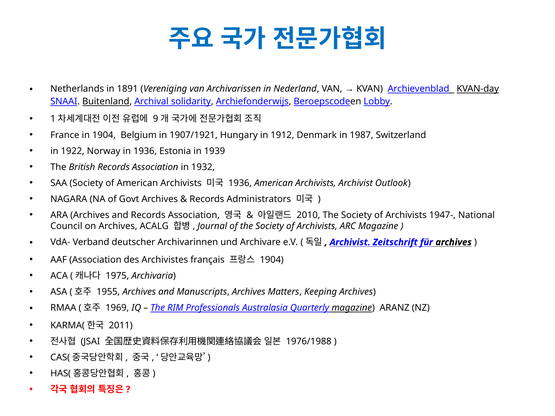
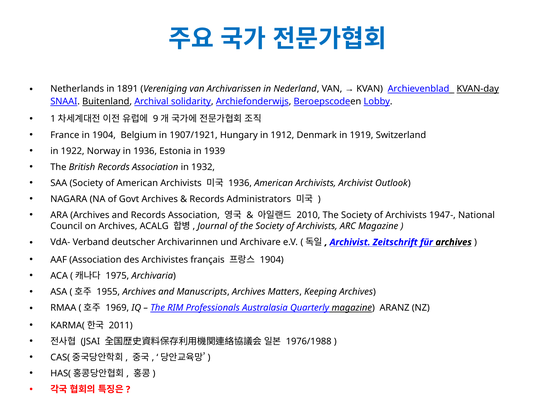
1987: 1987 -> 1919
